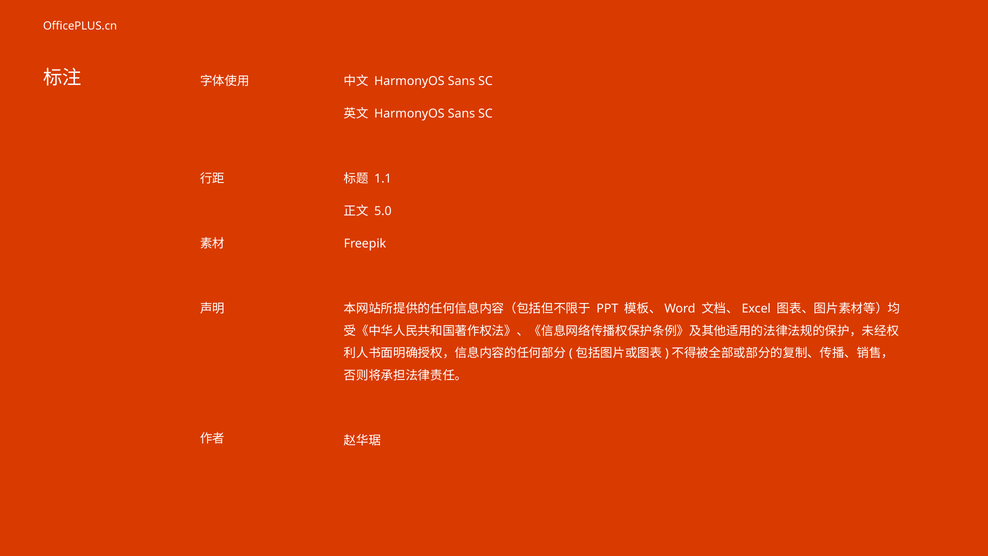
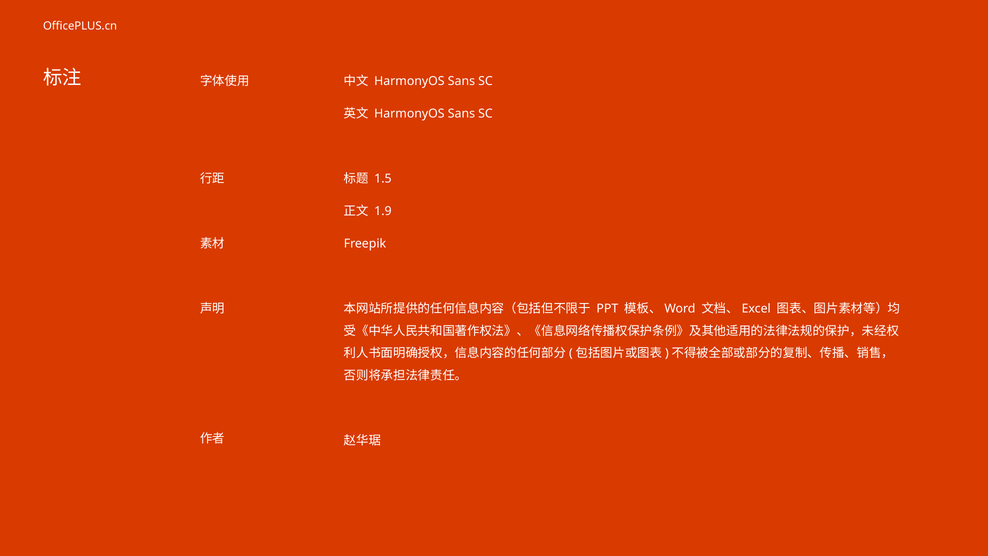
1.1: 1.1 -> 1.5
5.0: 5.0 -> 1.9
